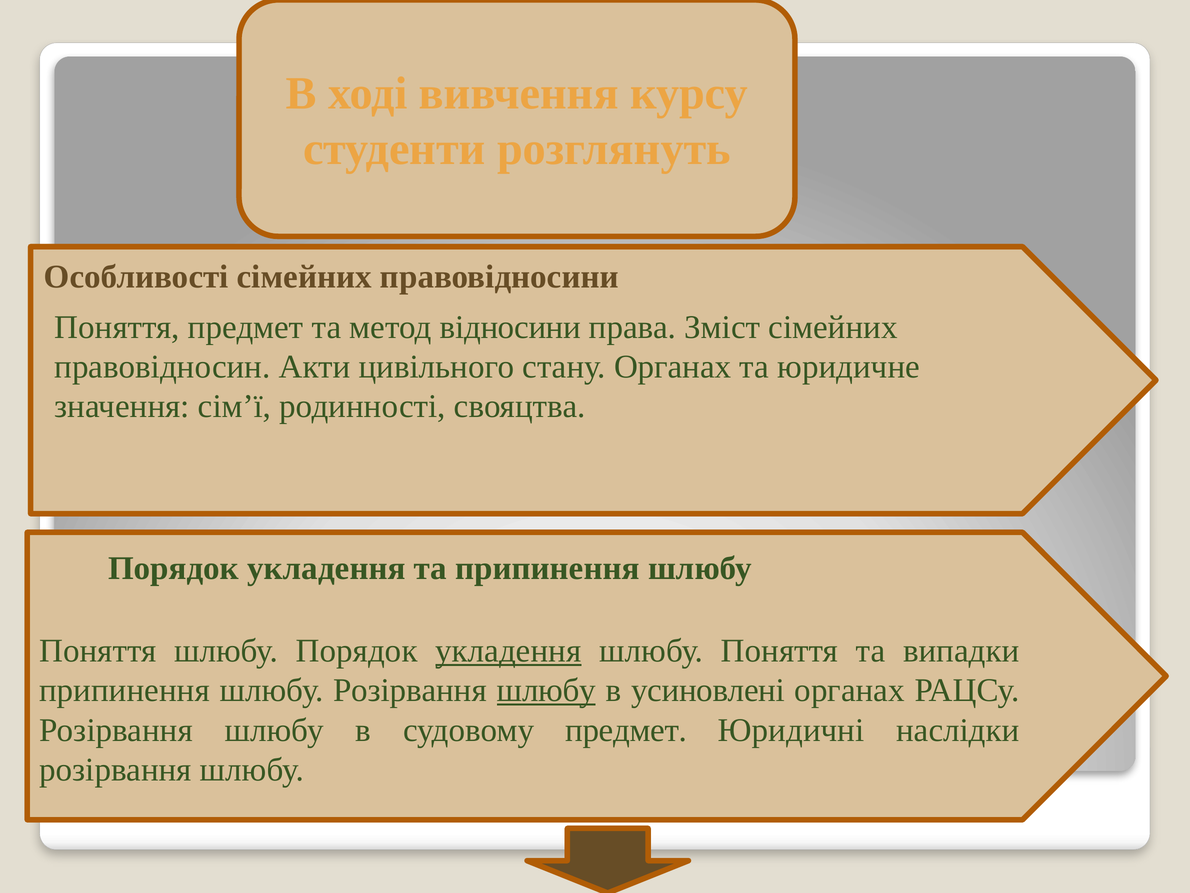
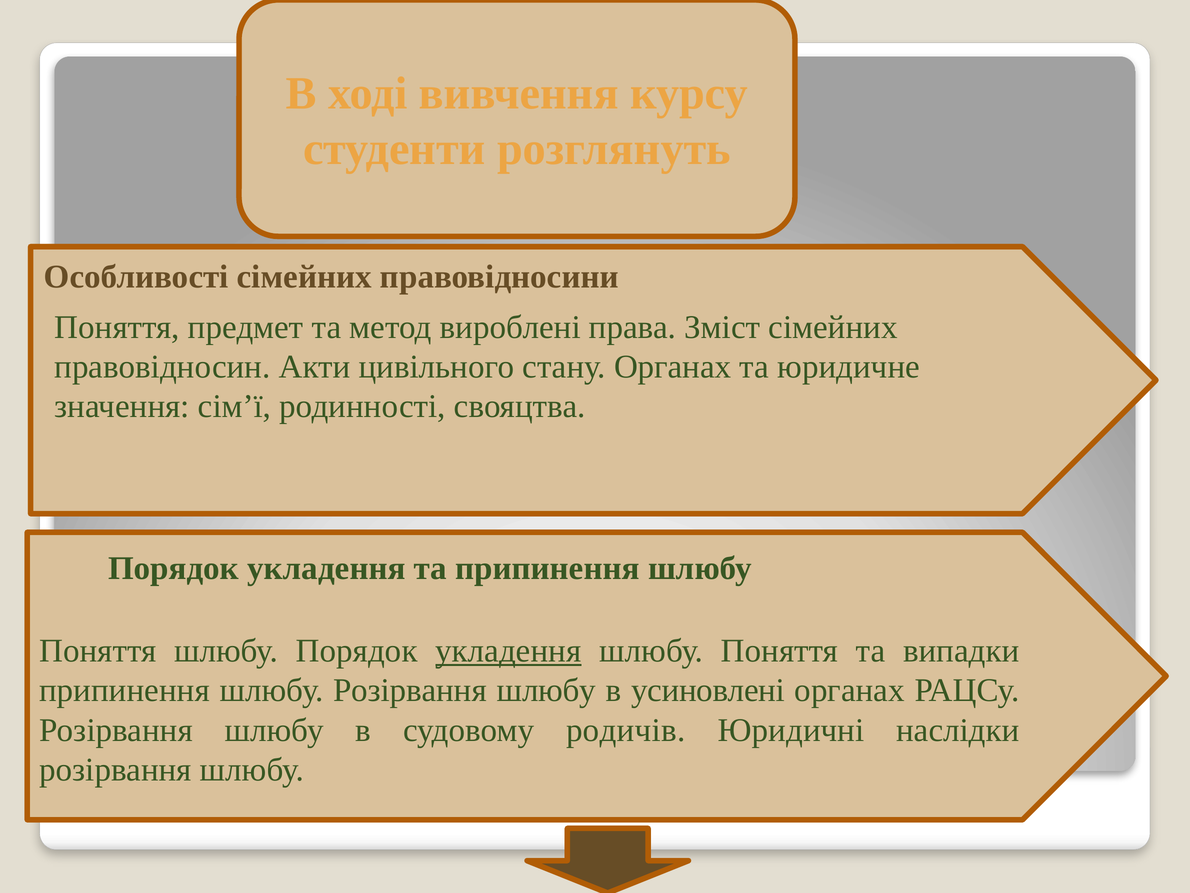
відносини: відносини -> вироблені
шлюбу at (546, 690) underline: present -> none
судовому предмет: предмет -> родичів
